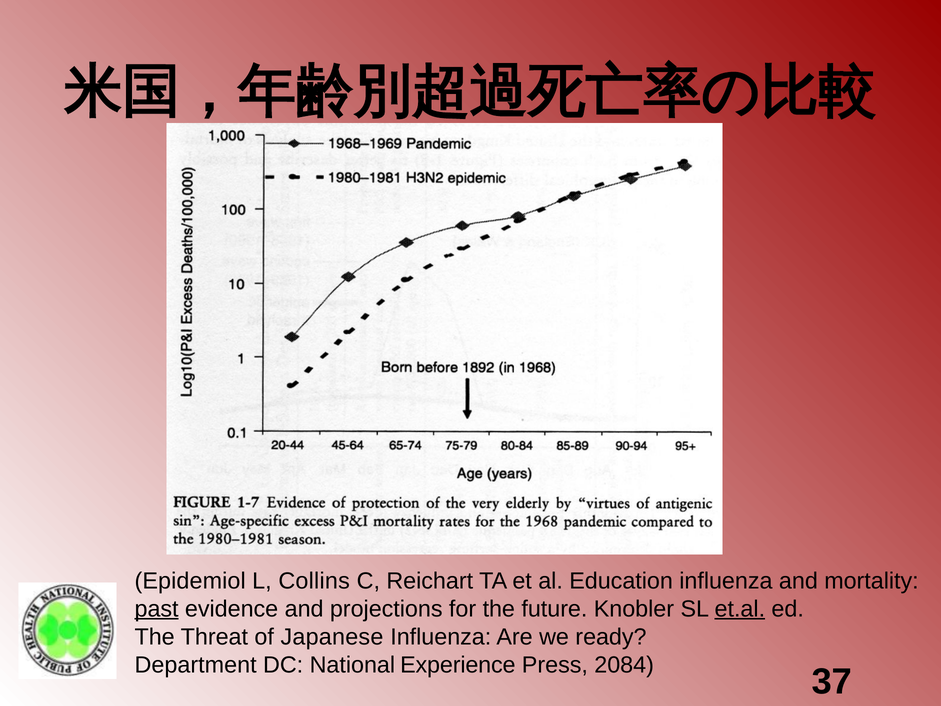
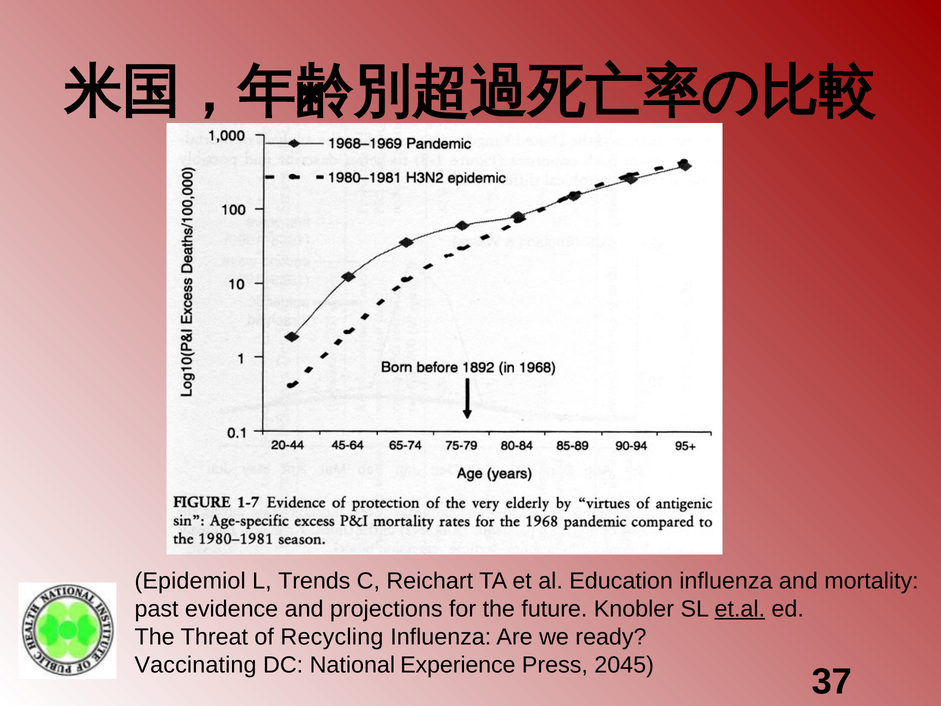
Collins: Collins -> Trends
past underline: present -> none
Japanese: Japanese -> Recycling
Department: Department -> Vaccinating
2084: 2084 -> 2045
